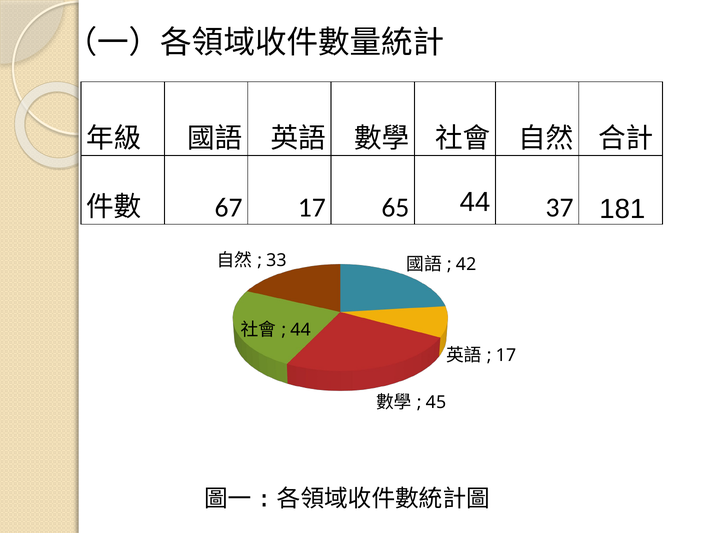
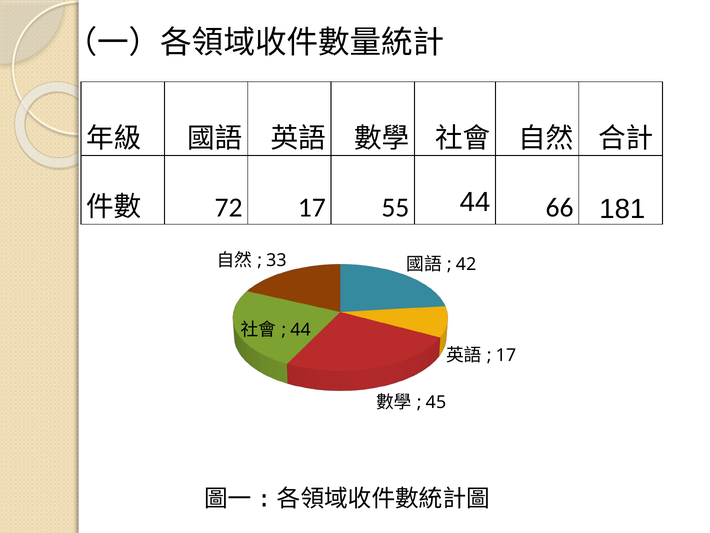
67: 67 -> 72
65: 65 -> 55
37: 37 -> 66
